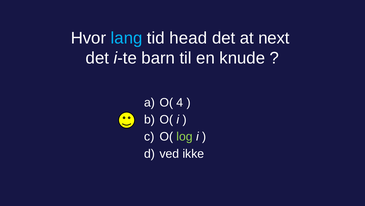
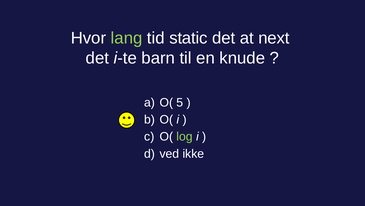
lang colour: light blue -> light green
head: head -> static
4: 4 -> 5
